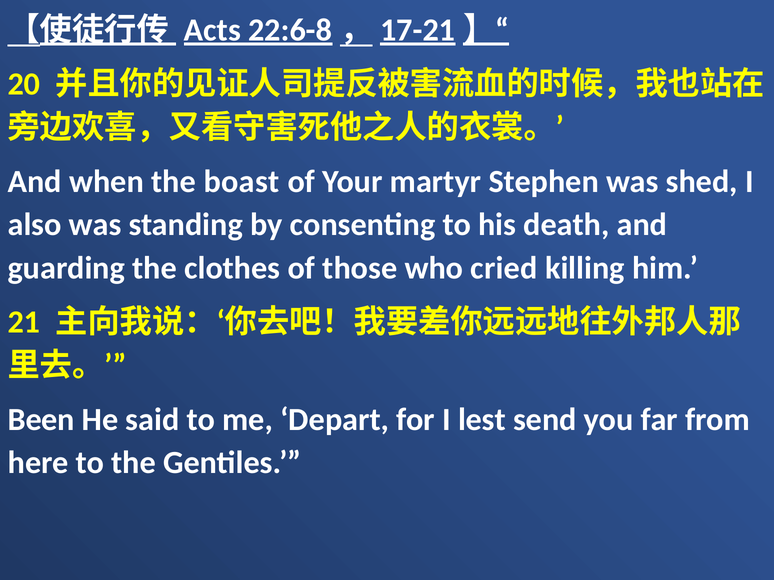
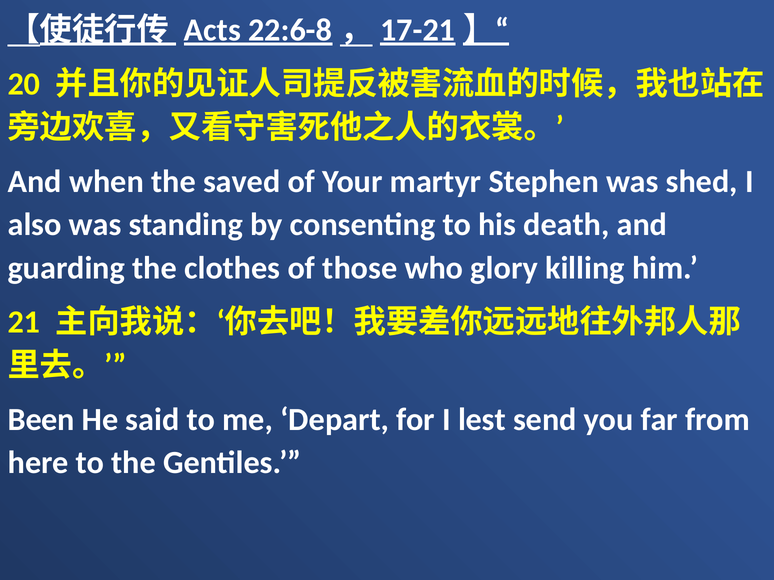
boast: boast -> saved
cried: cried -> glory
